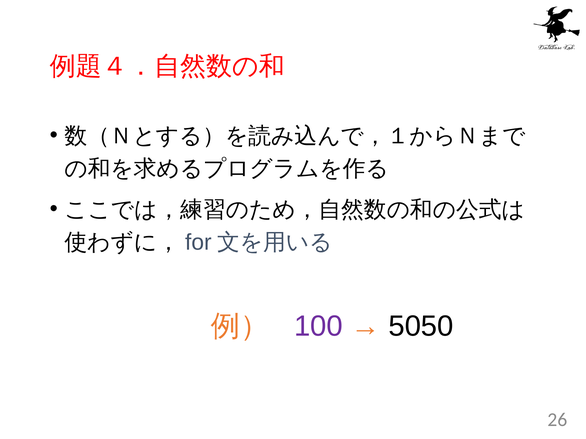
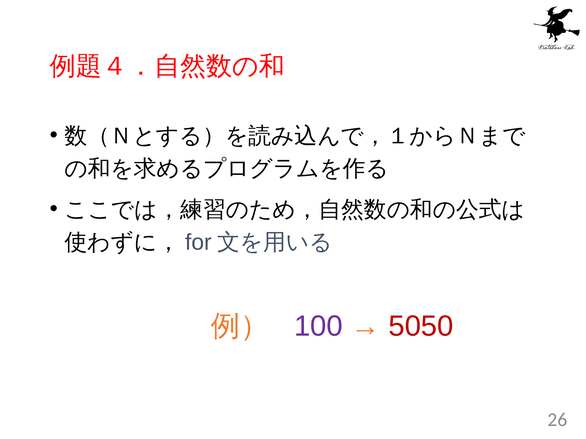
5050 colour: black -> red
